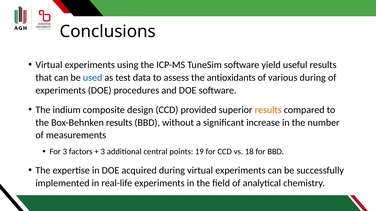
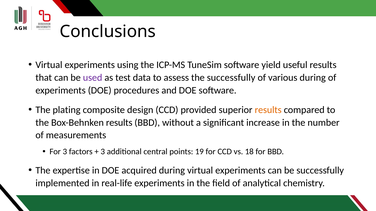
used colour: blue -> purple
the antioxidants: antioxidants -> successfully
indium: indium -> plating
